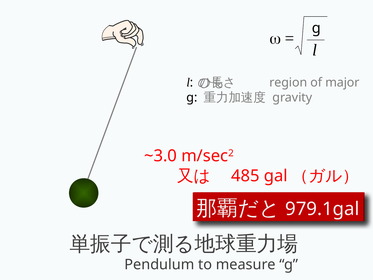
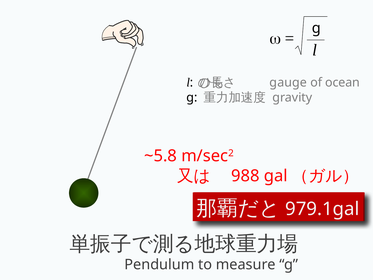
region: region -> gauge
major: major -> ocean
~3.0: ~3.0 -> ~5.8
485: 485 -> 988
